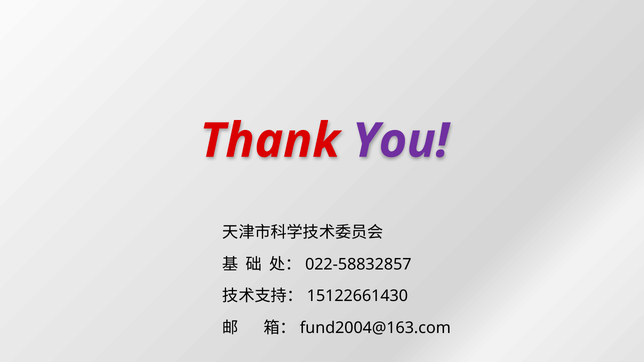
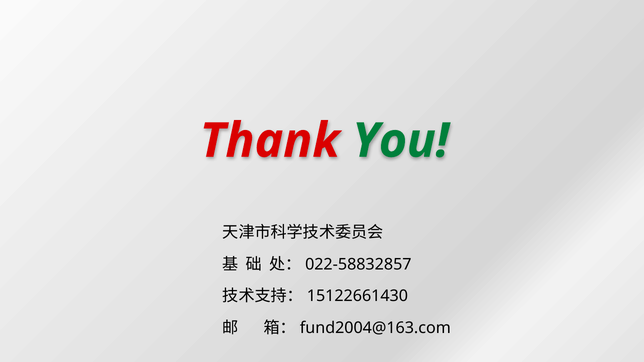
You colour: purple -> green
